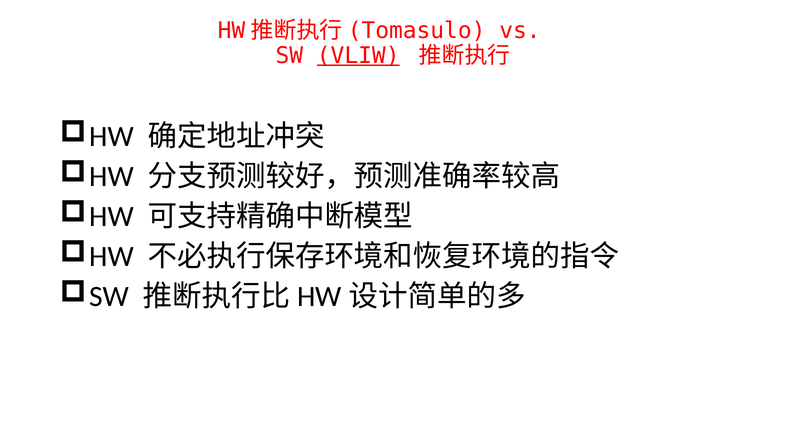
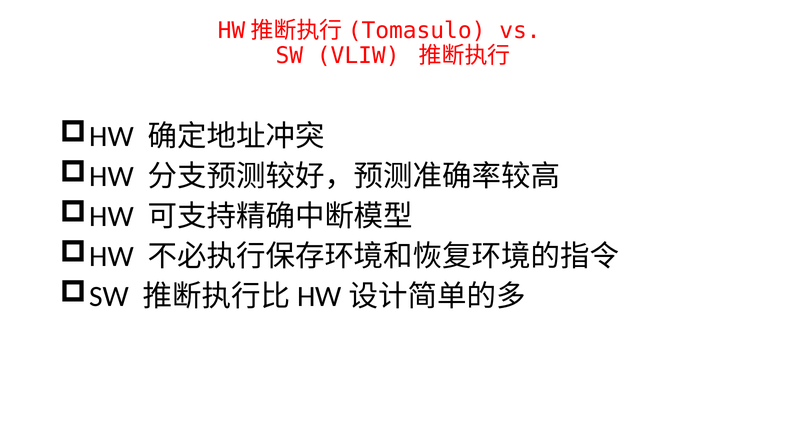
VLIW underline: present -> none
